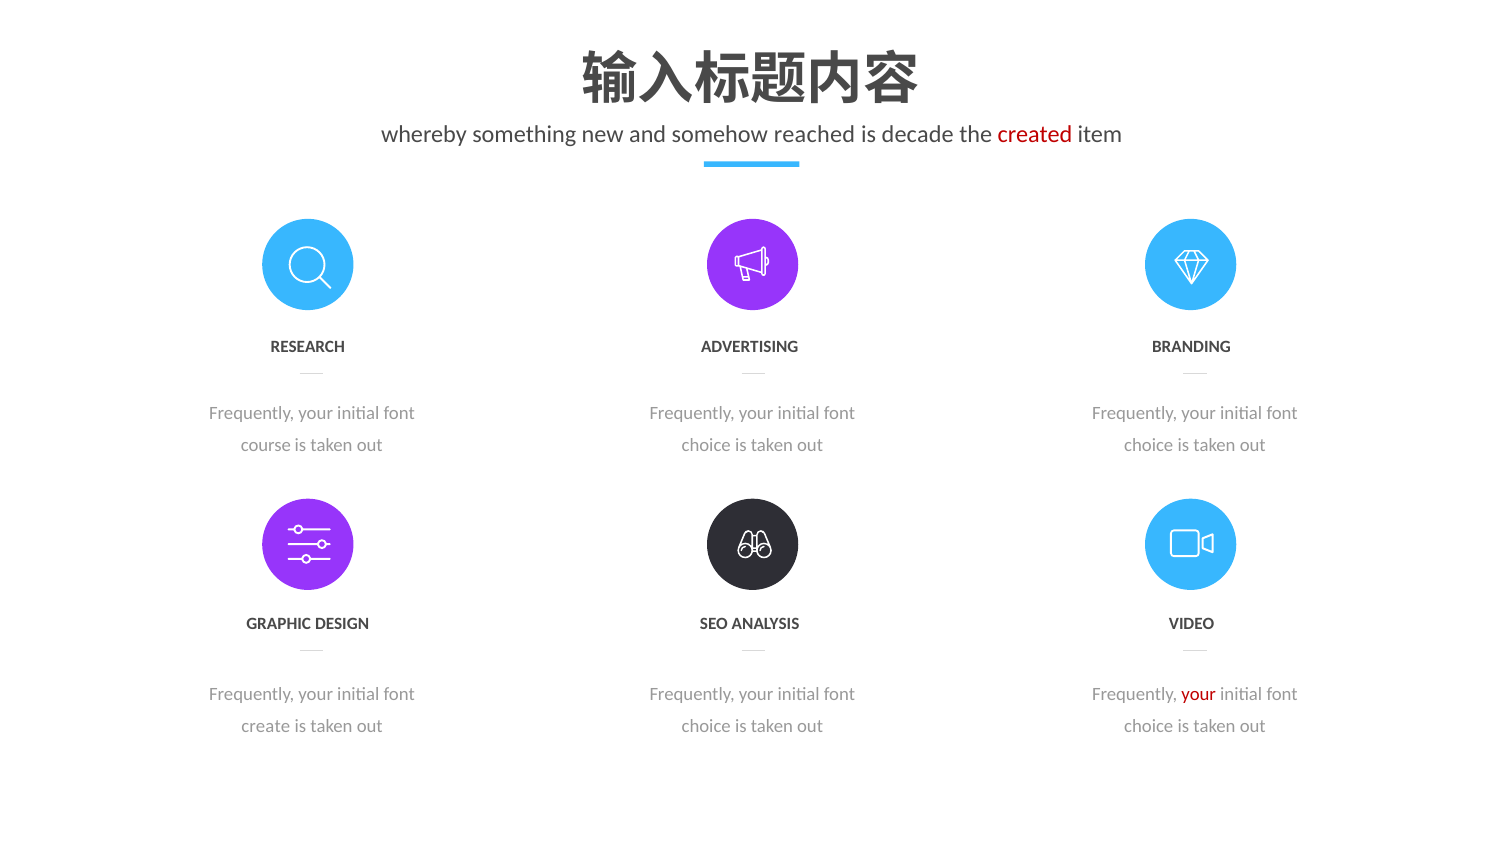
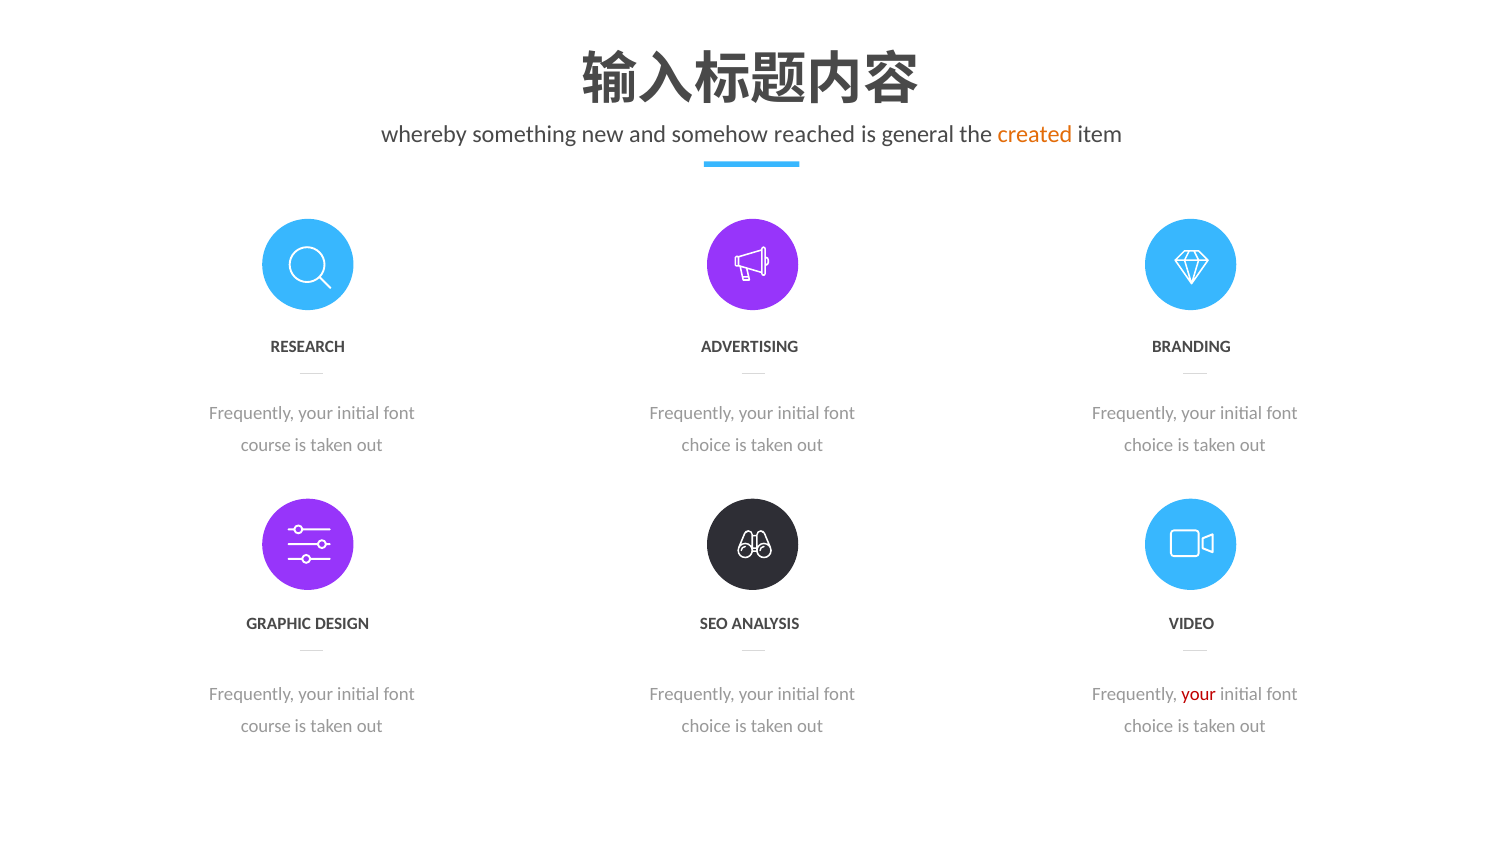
decade: decade -> general
created colour: red -> orange
create at (266, 726): create -> course
